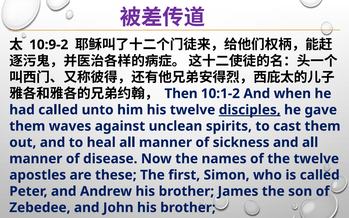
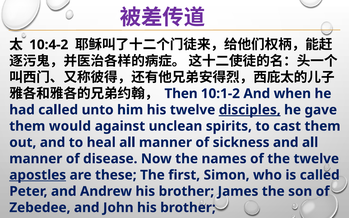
10:9-2: 10:9-2 -> 10:4-2
waves: waves -> would
apostles underline: none -> present
